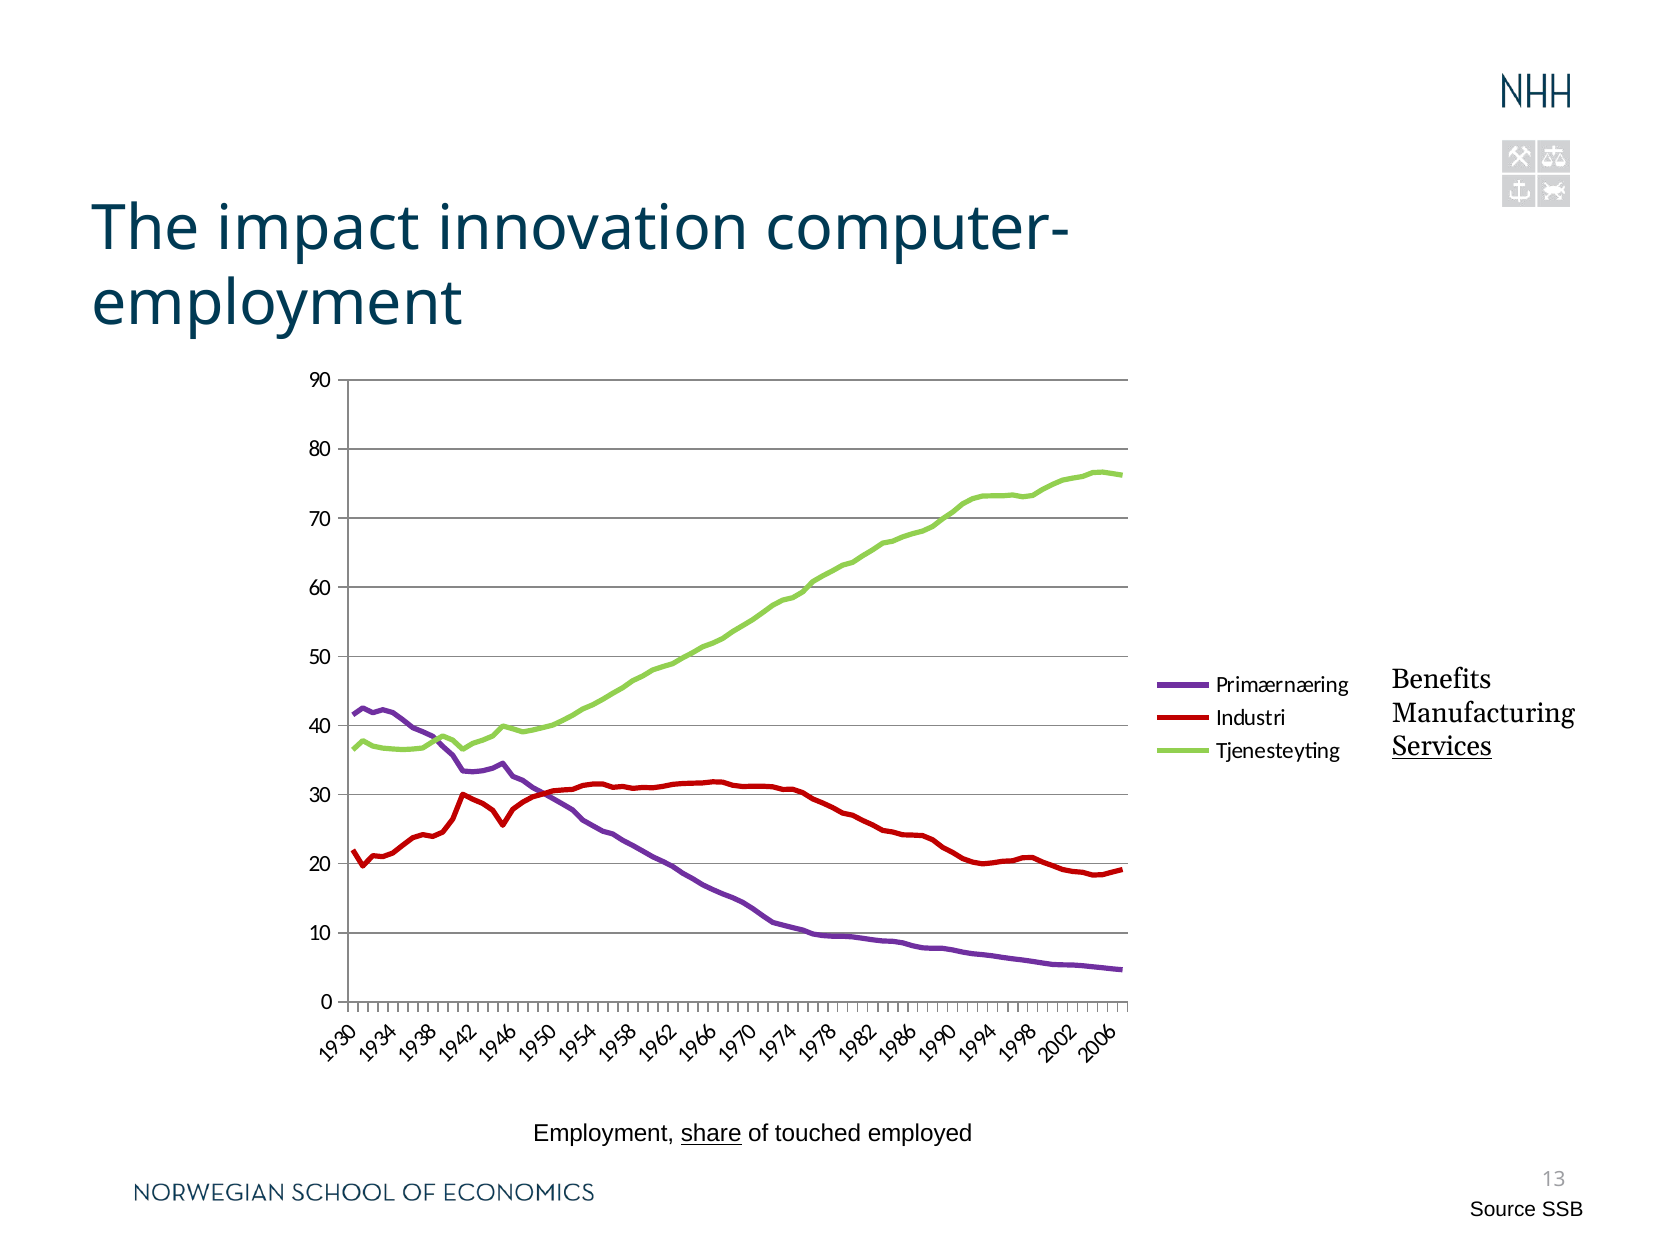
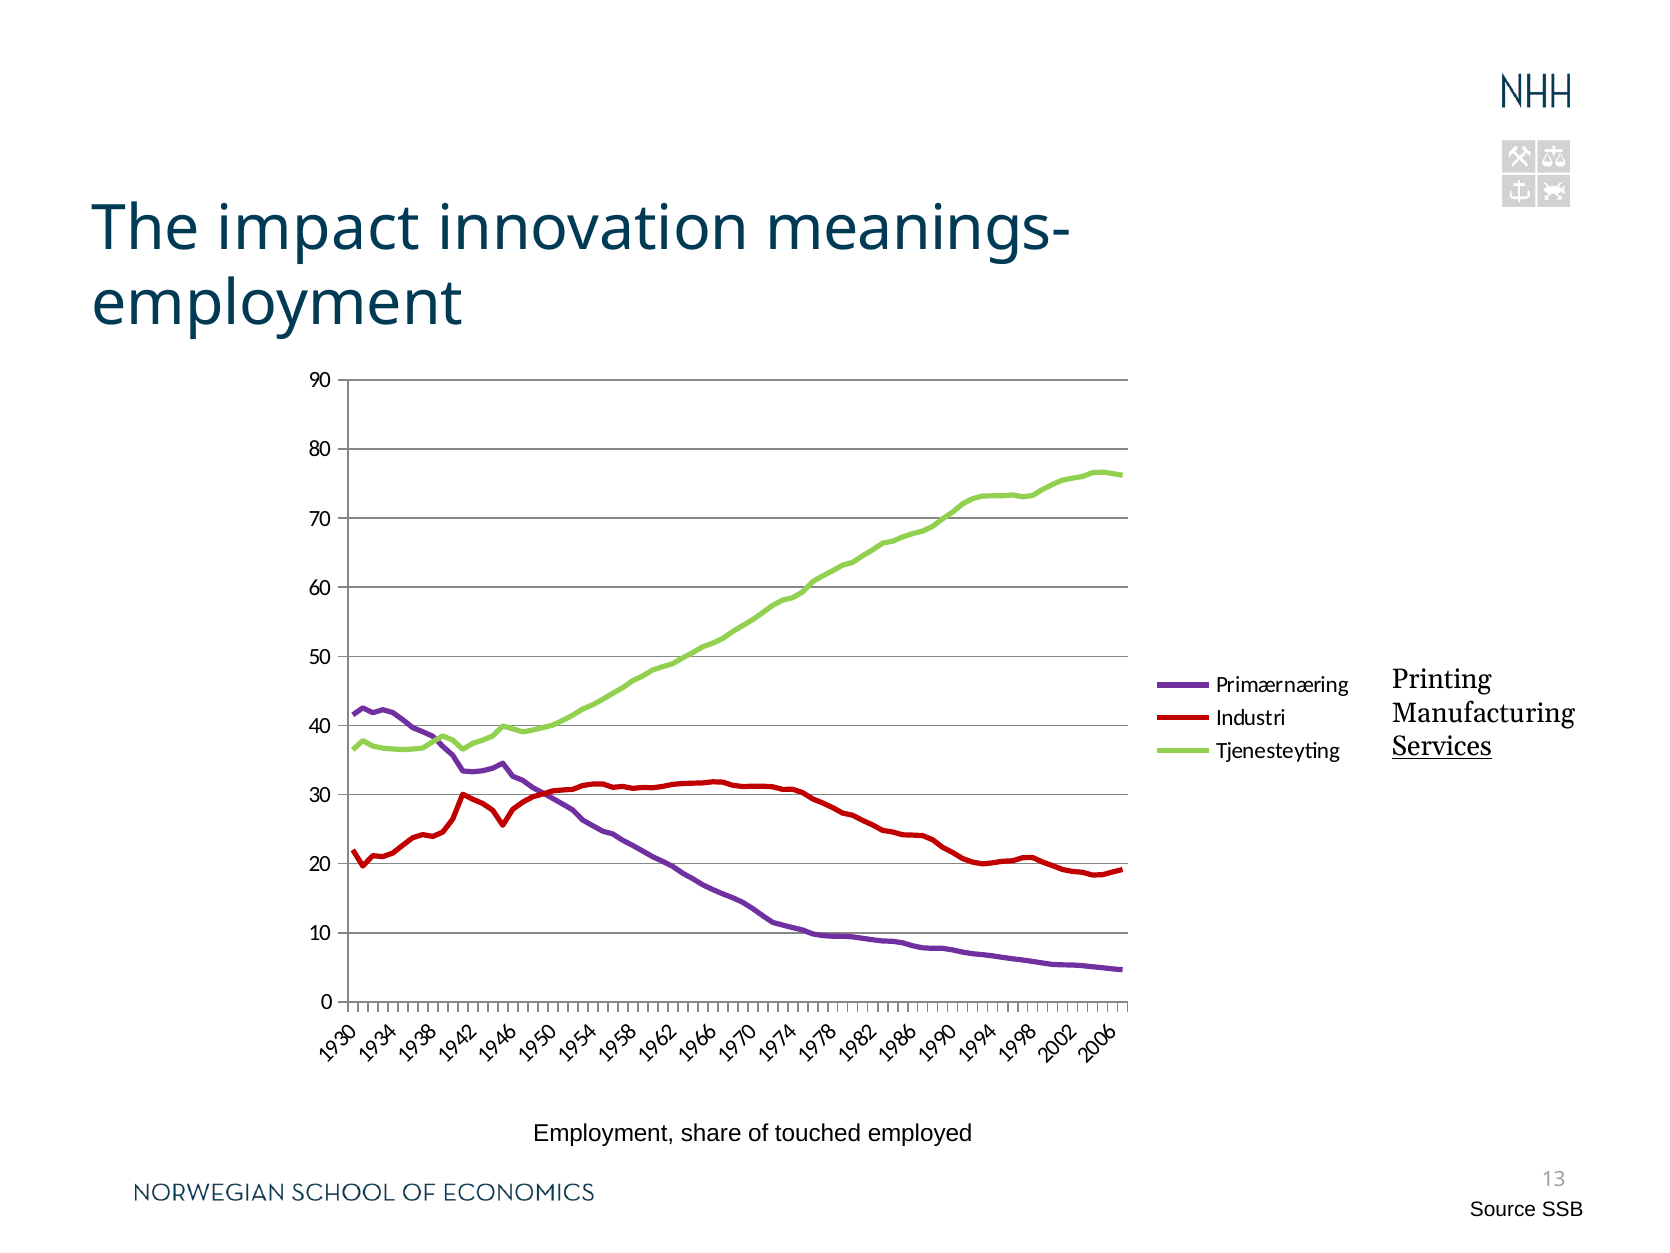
computer-: computer- -> meanings-
Benefits: Benefits -> Printing
share underline: present -> none
